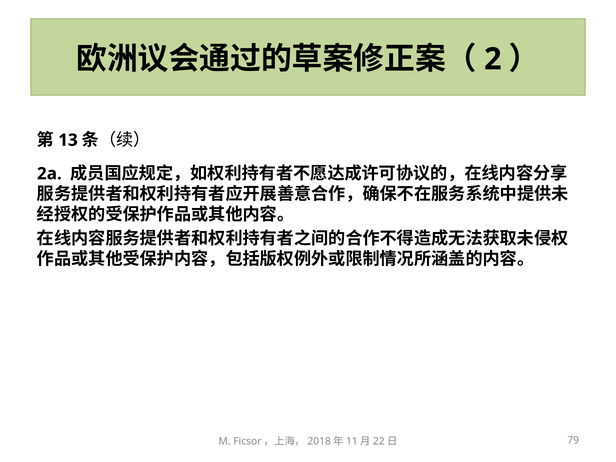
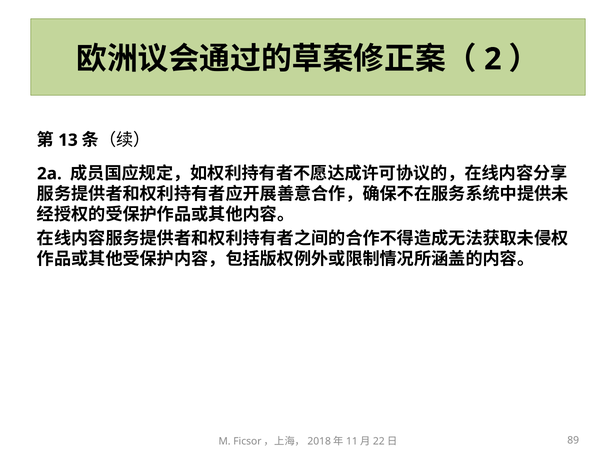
79: 79 -> 89
